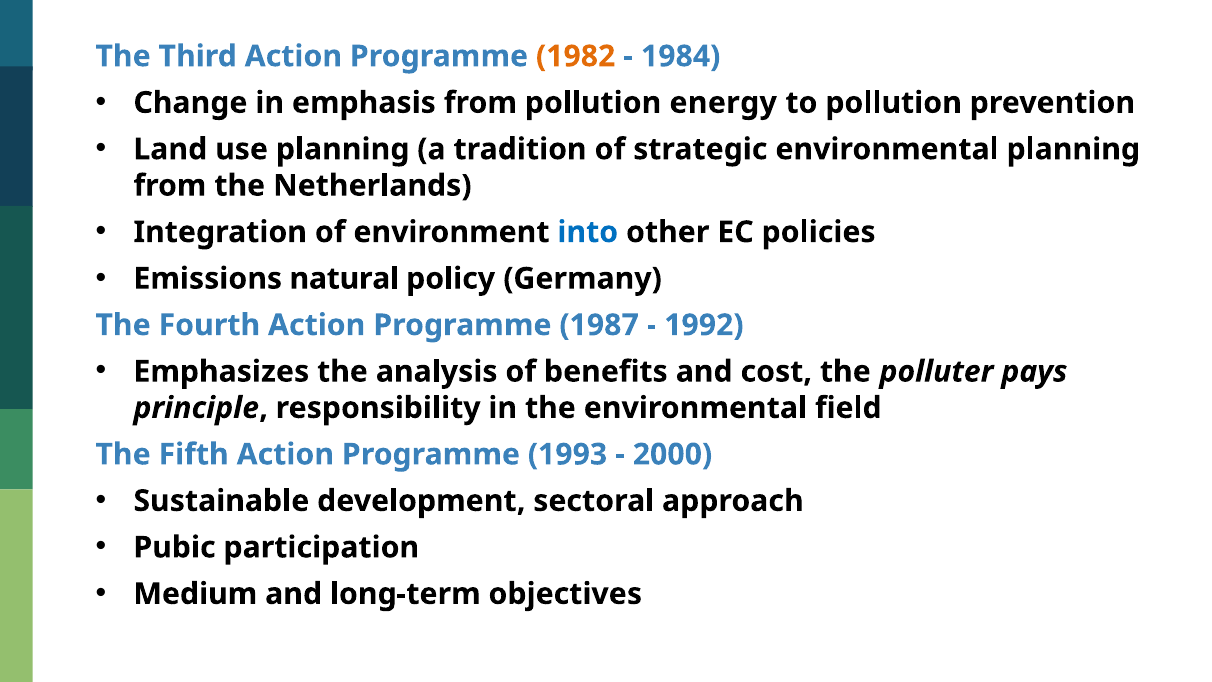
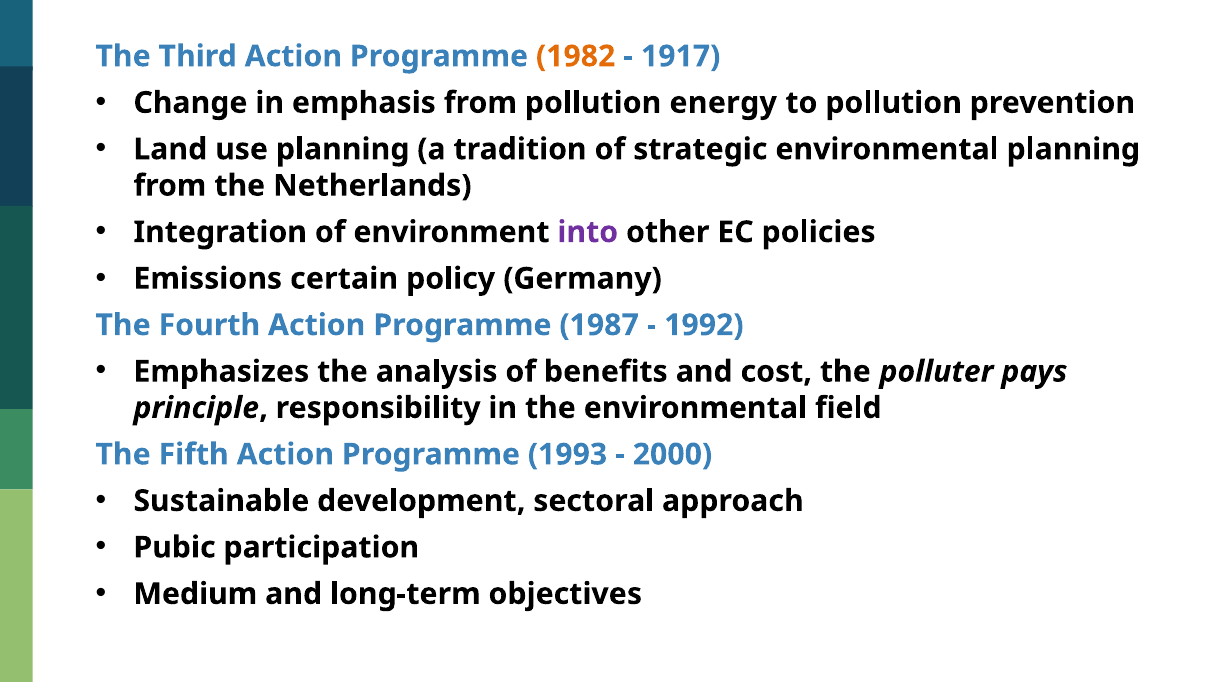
1984: 1984 -> 1917
into colour: blue -> purple
natural: natural -> certain
